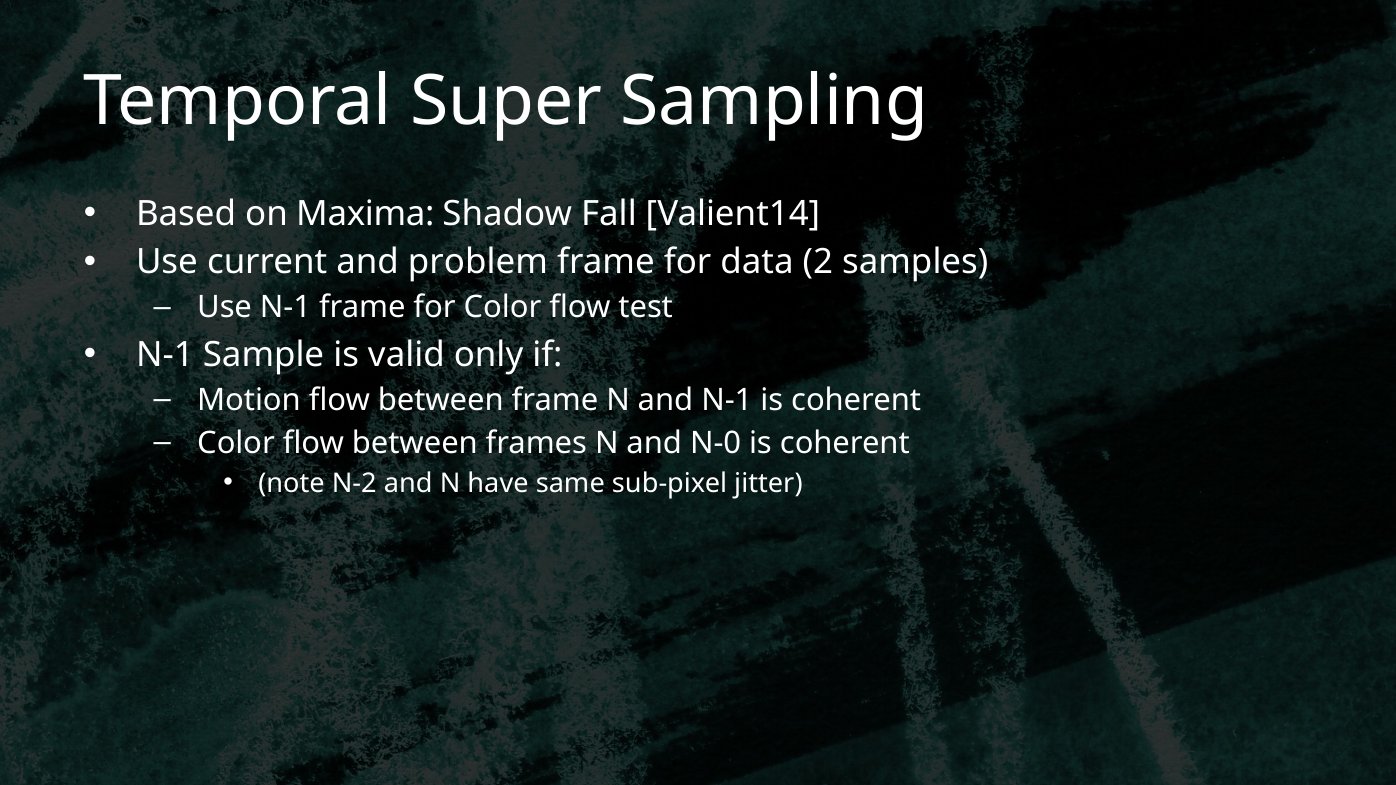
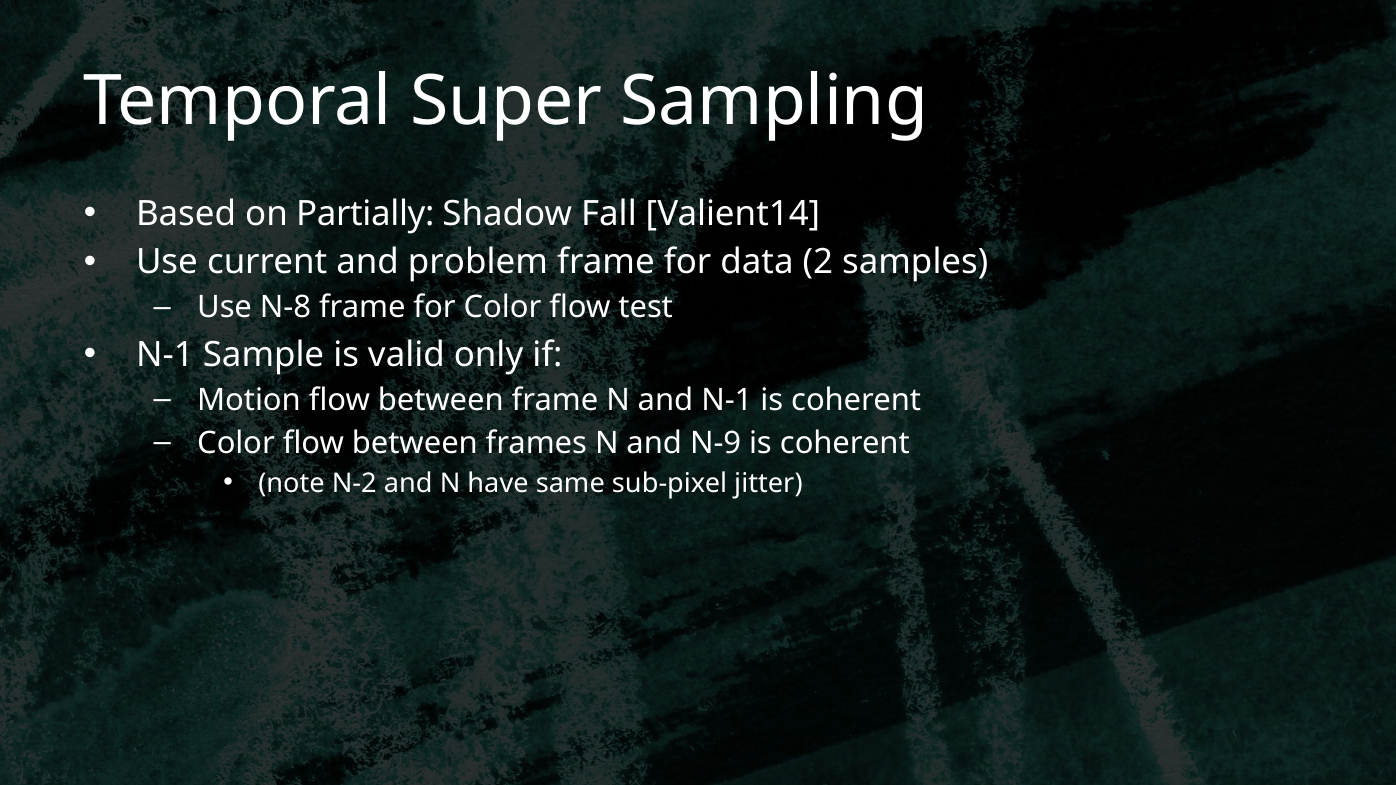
Maxima: Maxima -> Partially
Use N-1: N-1 -> N-8
N-0: N-0 -> N-9
